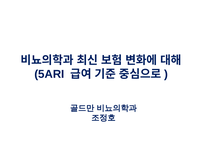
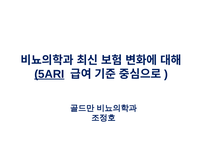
5ARI underline: none -> present
